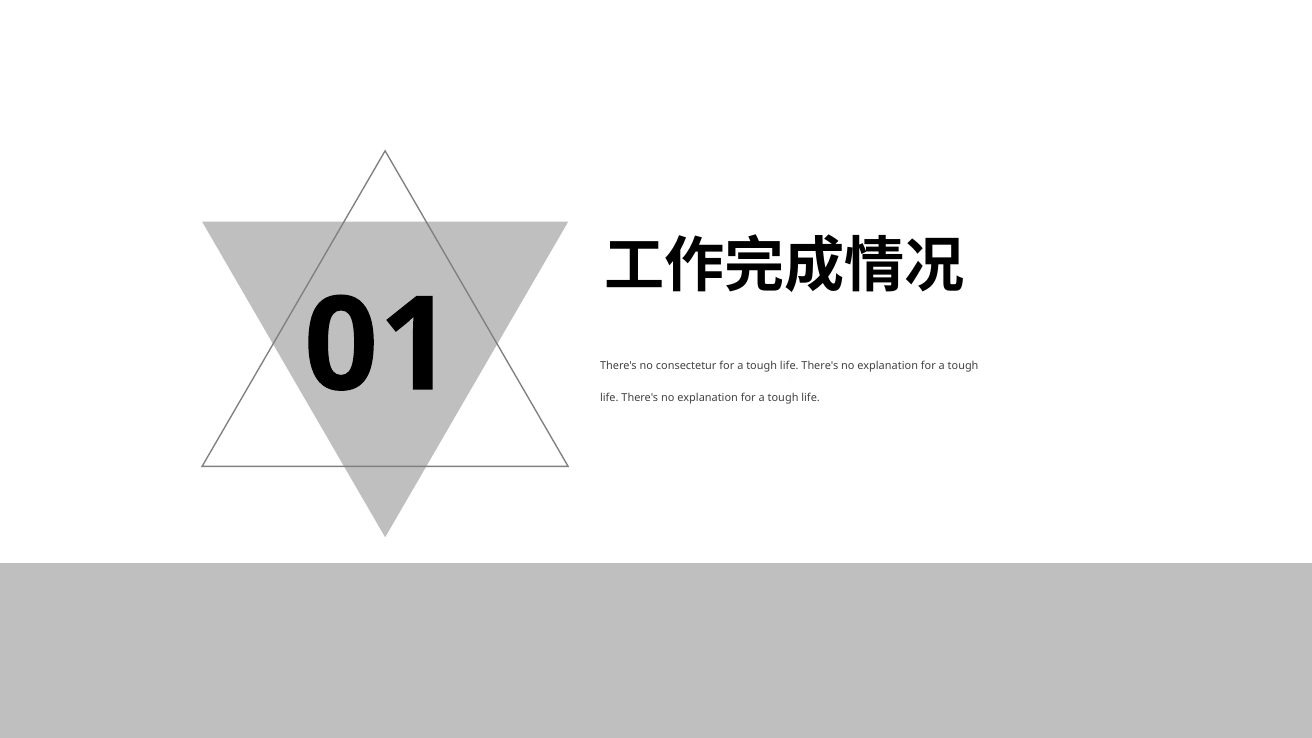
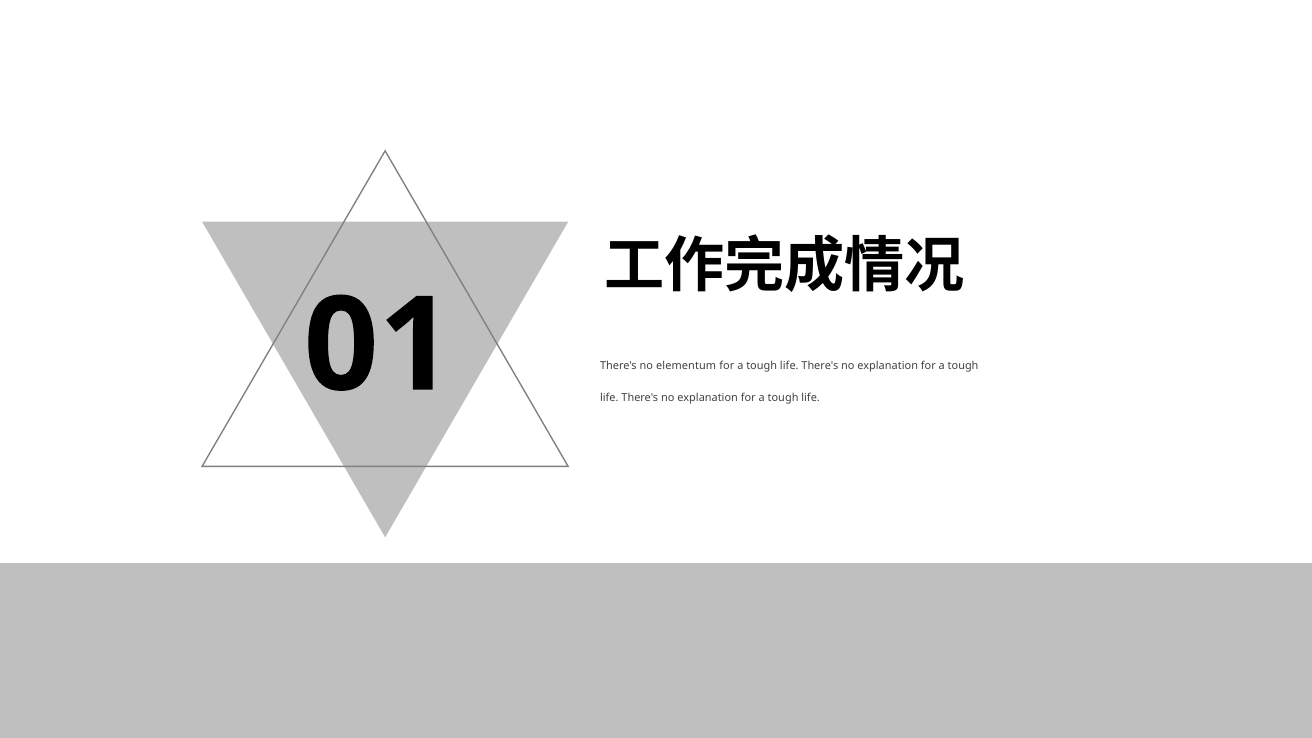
consectetur: consectetur -> elementum
